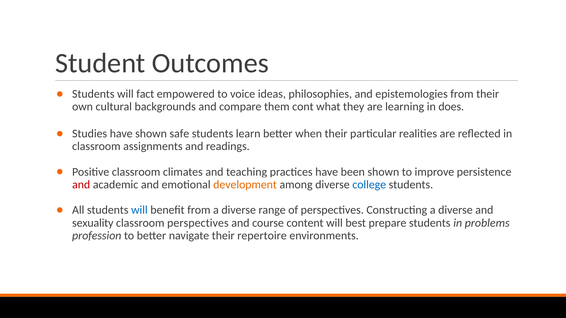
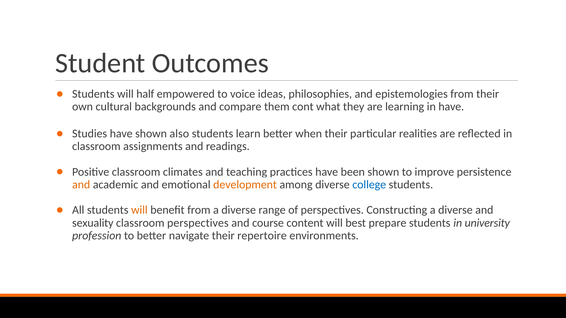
fact: fact -> half
in does: does -> have
safe: safe -> also
and at (81, 185) colour: red -> orange
will at (139, 210) colour: blue -> orange
problems: problems -> university
